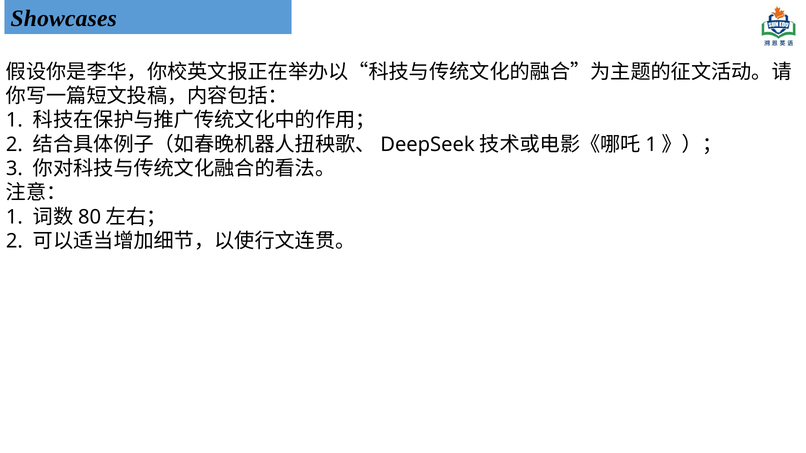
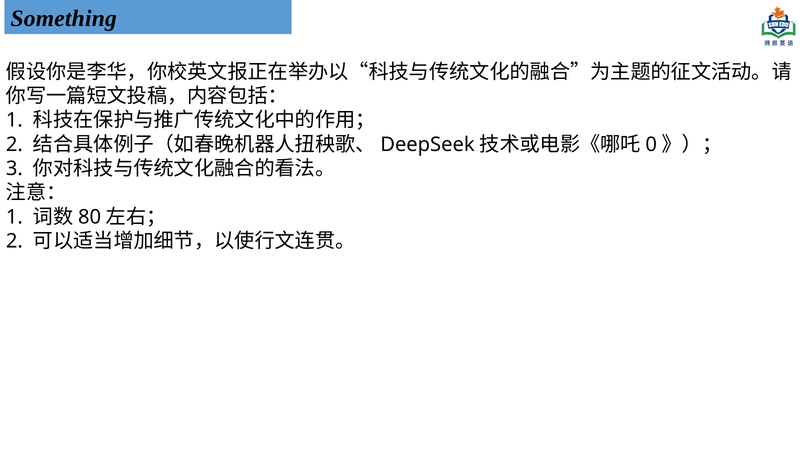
Showcases: Showcases -> Something
1 at (651, 144): 1 -> 0
